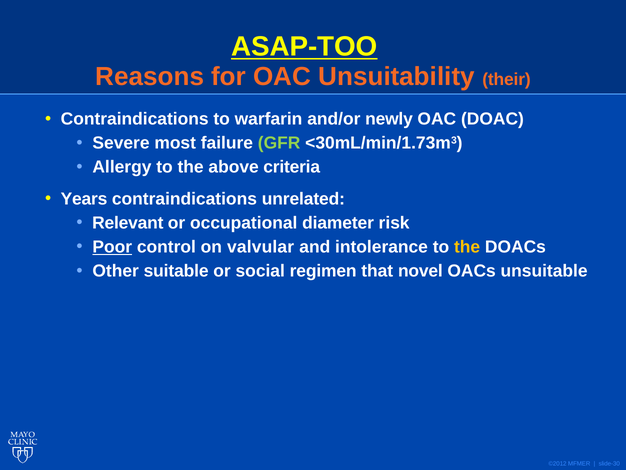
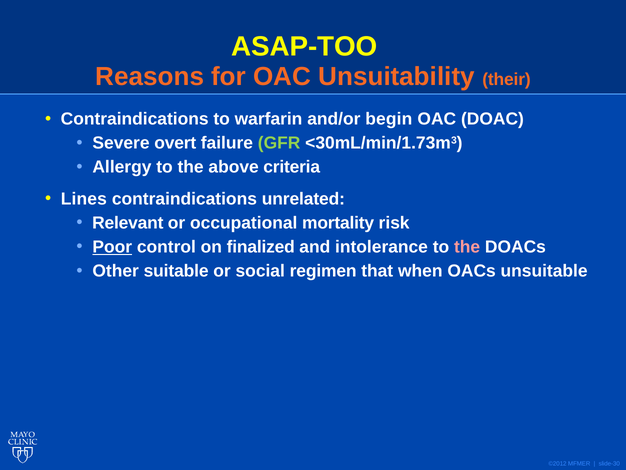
ASAP-TOO underline: present -> none
newly: newly -> begin
most: most -> overt
Years: Years -> Lines
diameter: diameter -> mortality
valvular: valvular -> finalized
the at (467, 247) colour: yellow -> pink
novel: novel -> when
